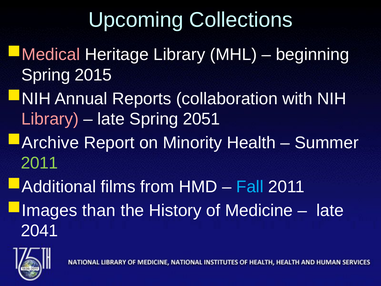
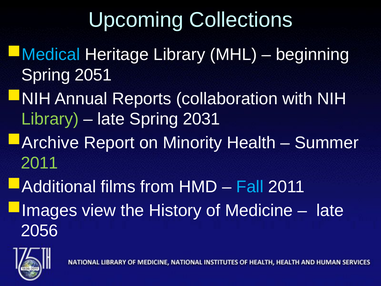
Medical colour: pink -> light blue
2015: 2015 -> 2051
Library at (50, 119) colour: pink -> light green
2051: 2051 -> 2031
than: than -> view
2041: 2041 -> 2056
